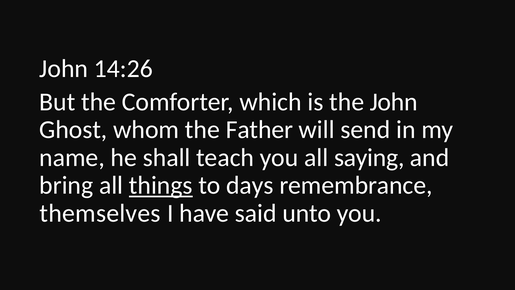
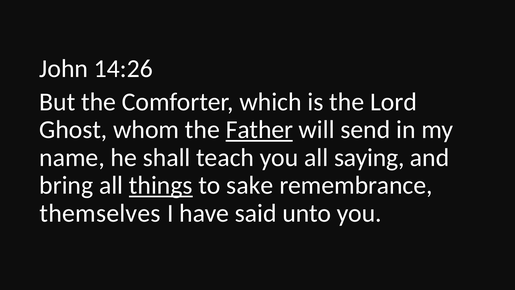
the John: John -> Lord
Father underline: none -> present
days: days -> sake
